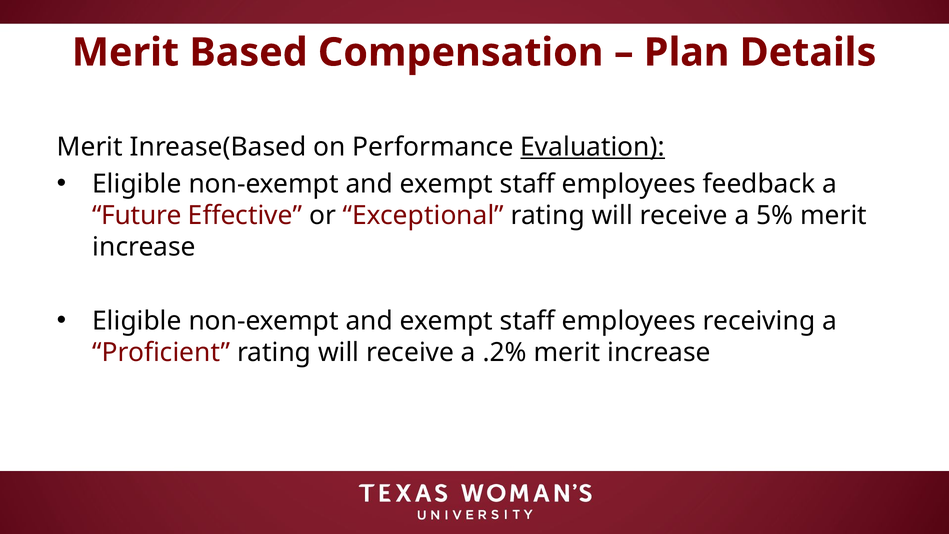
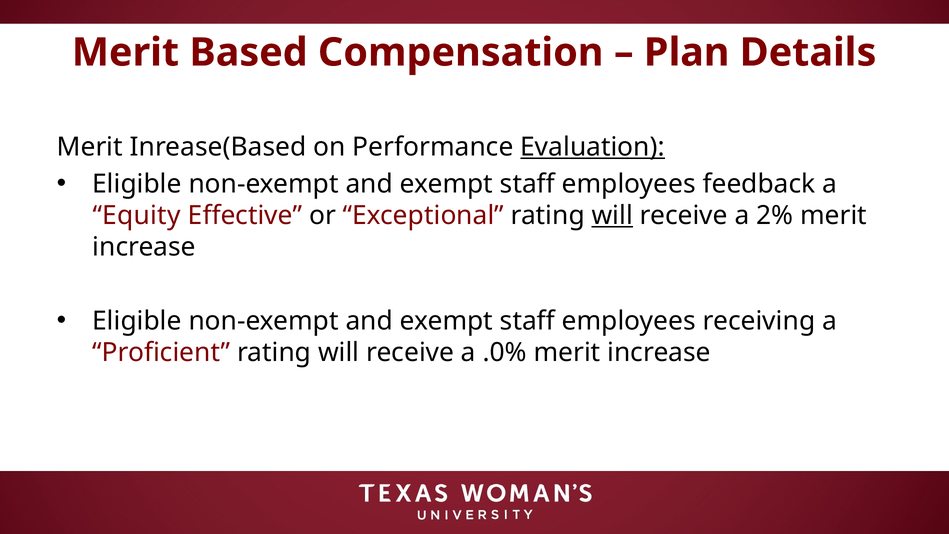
Future: Future -> Equity
will at (612, 215) underline: none -> present
5%: 5% -> 2%
.2%: .2% -> .0%
